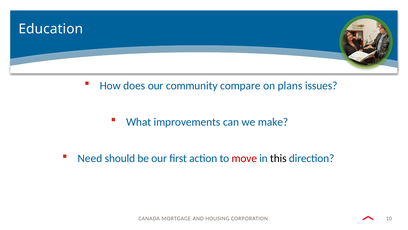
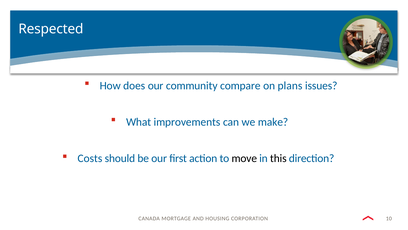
Education: Education -> Respected
Need: Need -> Costs
move colour: red -> black
